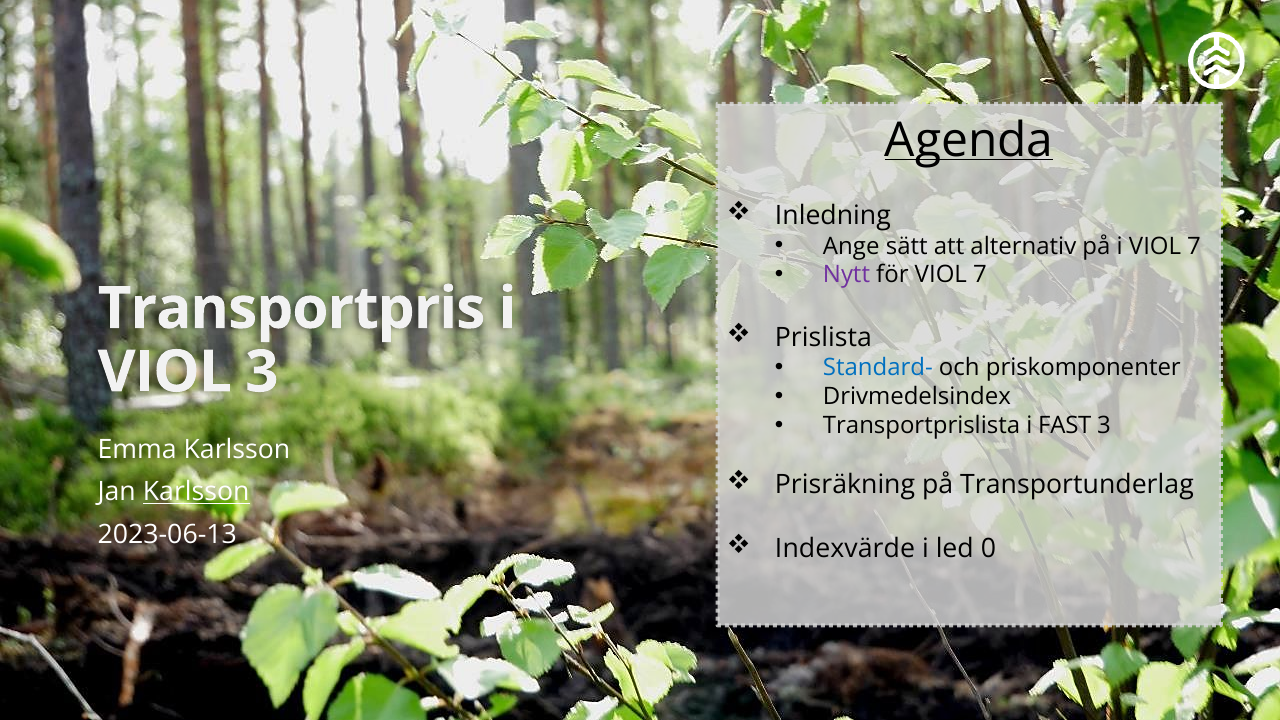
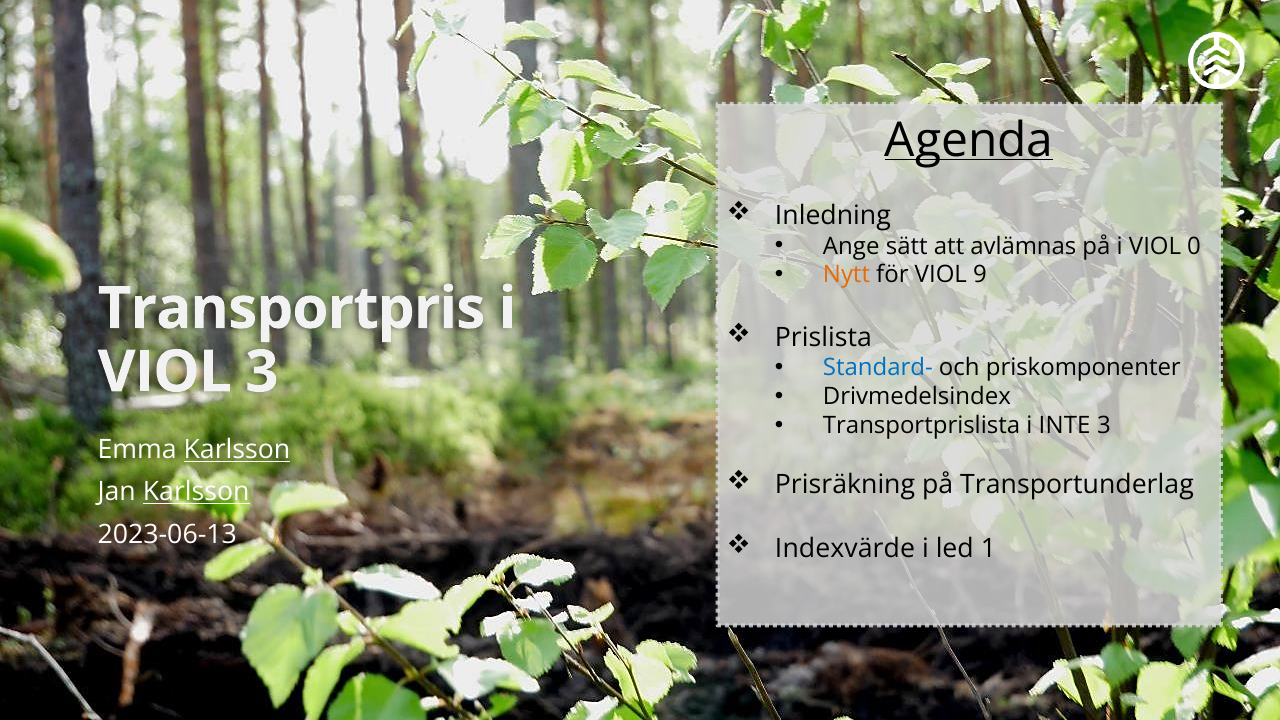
alternativ: alternativ -> avlämnas
i VIOL 7: 7 -> 0
Nytt colour: purple -> orange
för VIOL 7: 7 -> 9
FAST: FAST -> INTE
Karlsson at (237, 450) underline: none -> present
0: 0 -> 1
